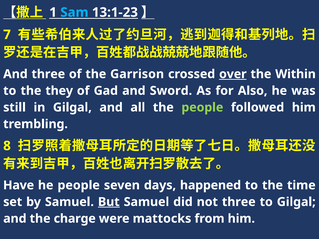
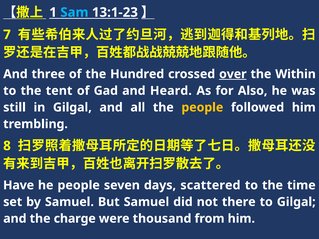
Garrison: Garrison -> Hundred
they: they -> tent
Sword: Sword -> Heard
people at (202, 107) colour: light green -> yellow
happened: happened -> scattered
But underline: present -> none
not three: three -> there
mattocks: mattocks -> thousand
